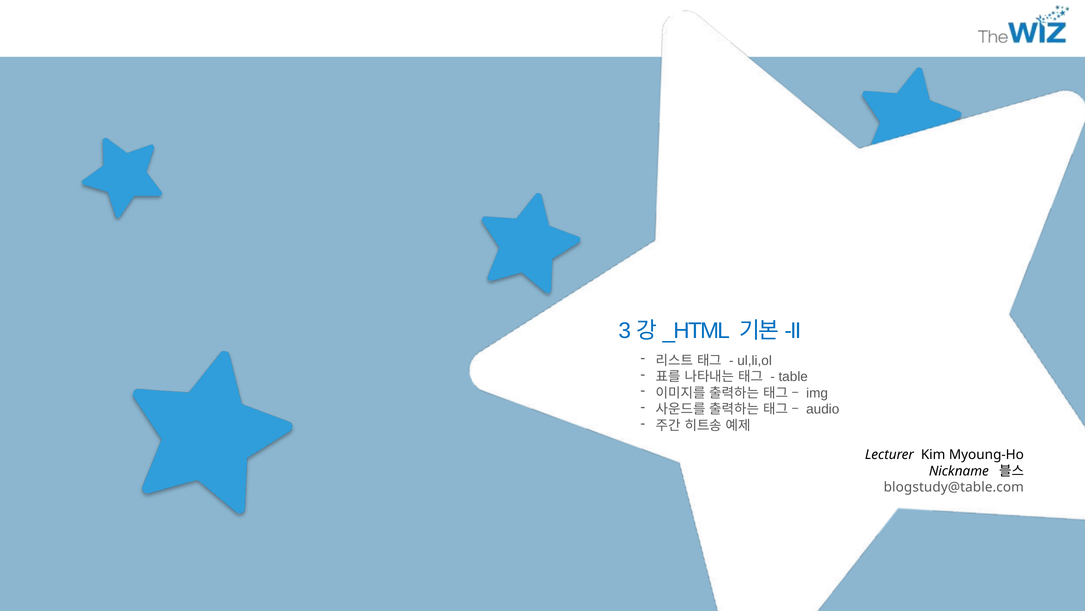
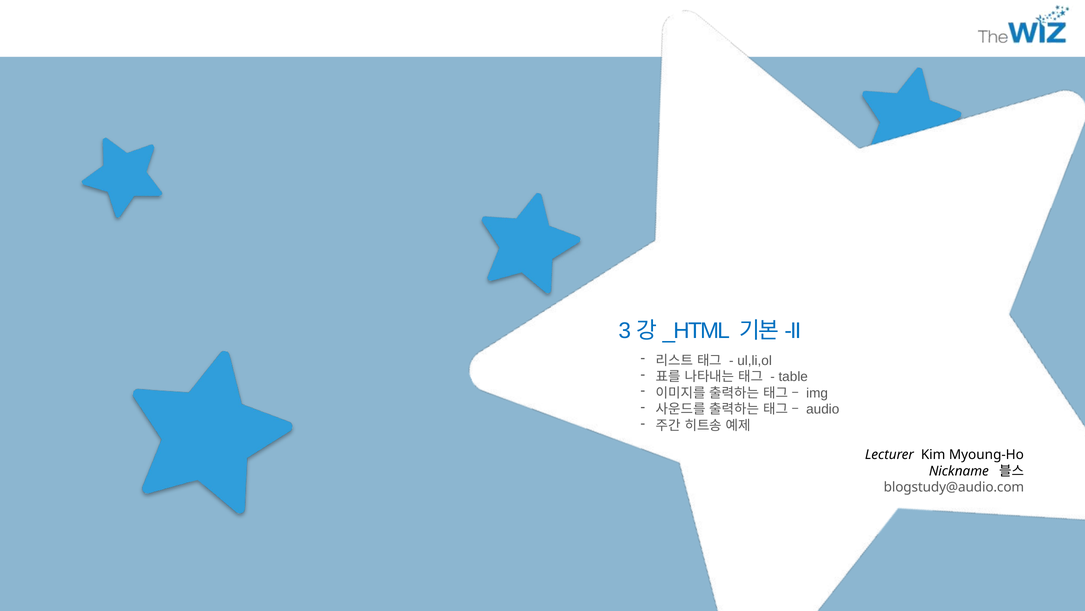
blogstudy@table.com: blogstudy@table.com -> blogstudy@audio.com
